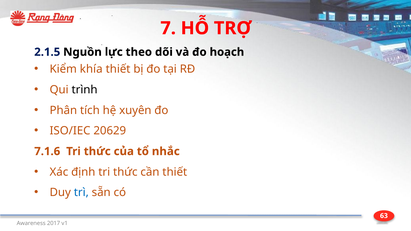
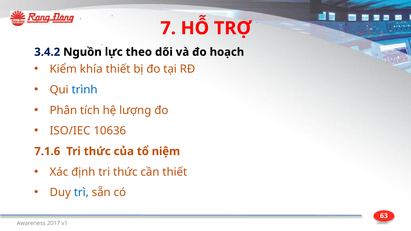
2.1.5: 2.1.5 -> 3.4.2
trình colour: black -> blue
xuyên: xuyên -> lượng
20629: 20629 -> 10636
nhắc: nhắc -> niệm
